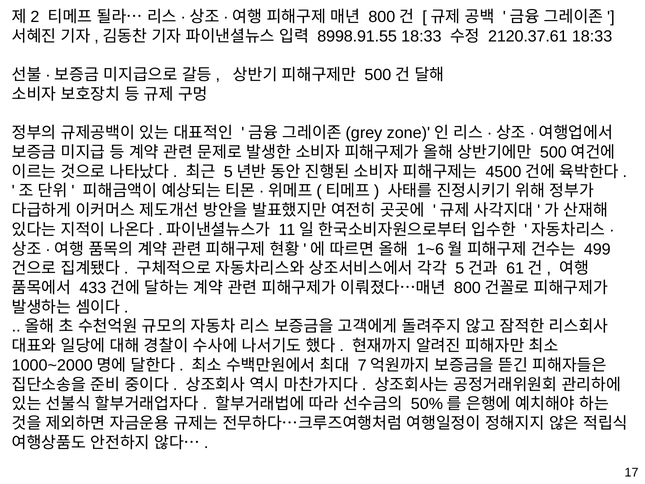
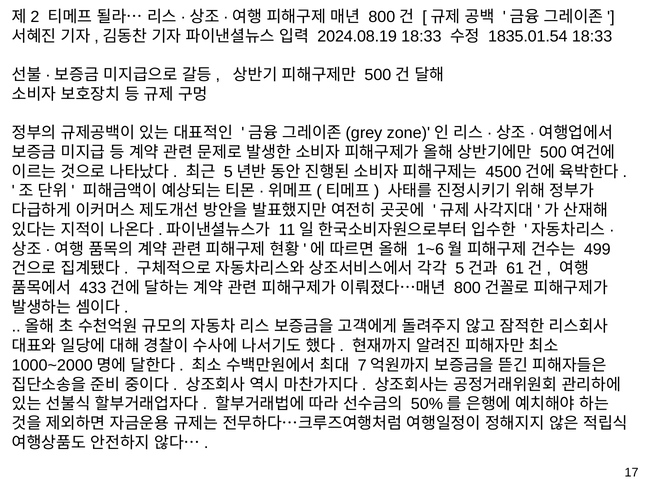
8998.91.55: 8998.91.55 -> 2024.08.19
2120.37.61: 2120.37.61 -> 1835.01.54
